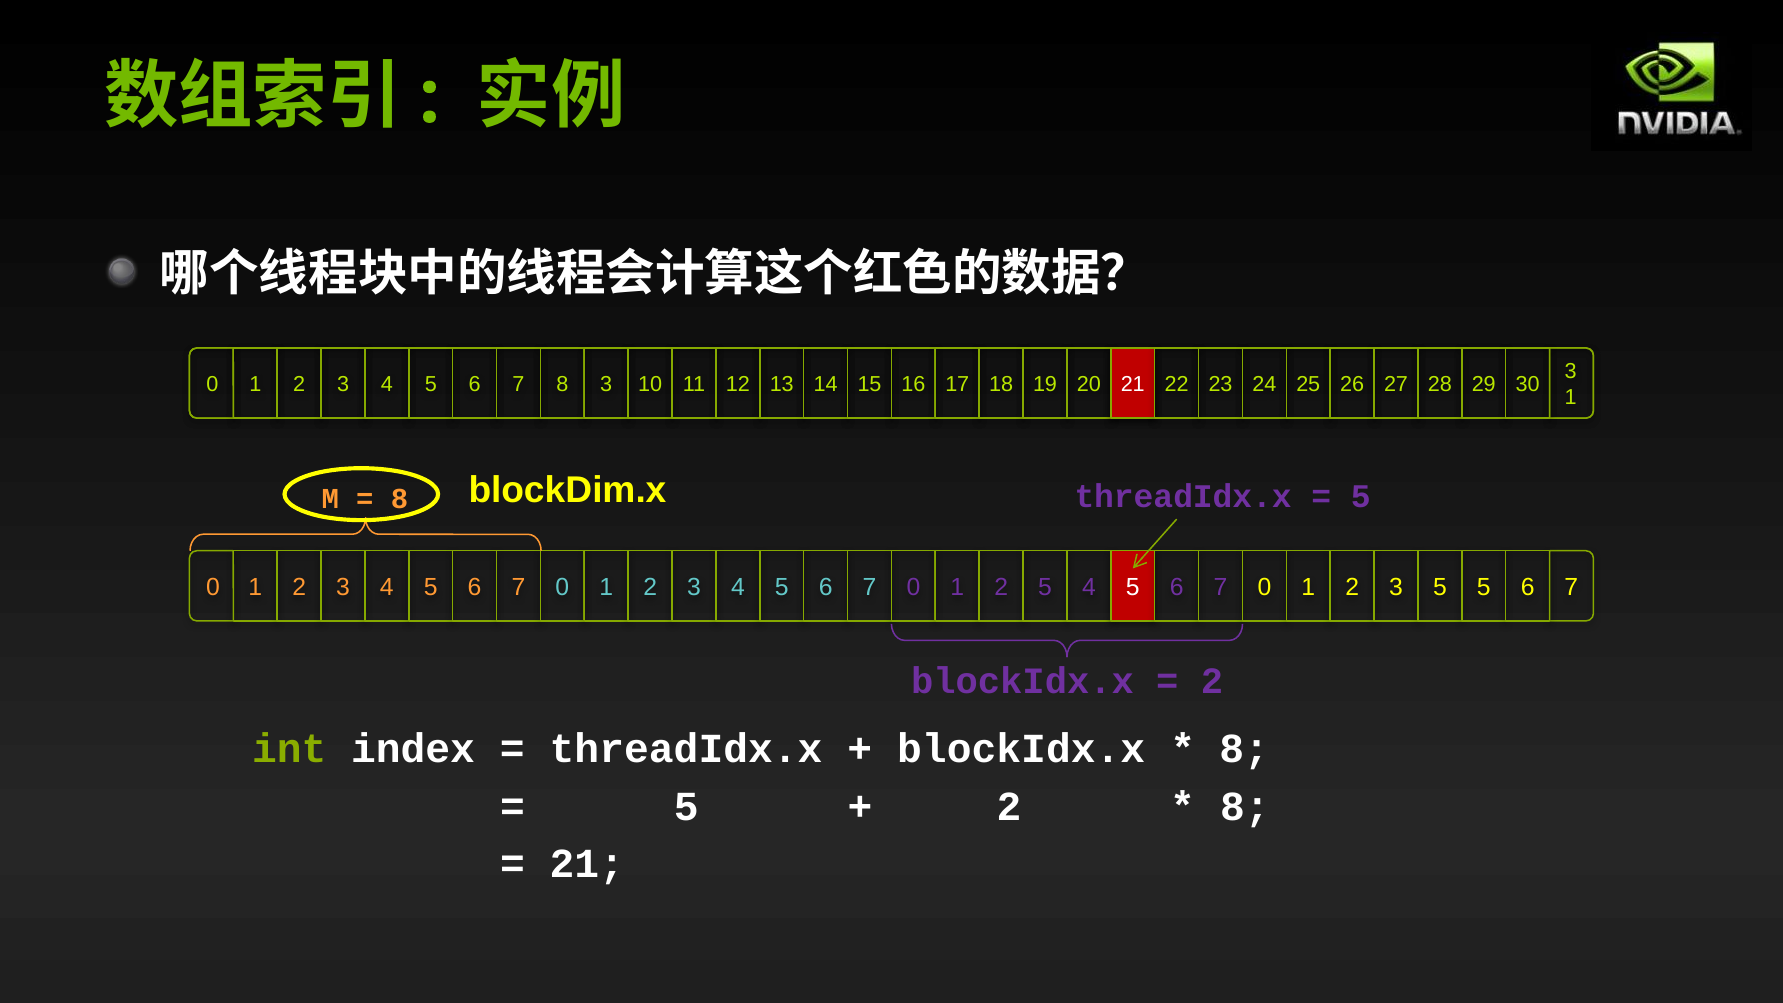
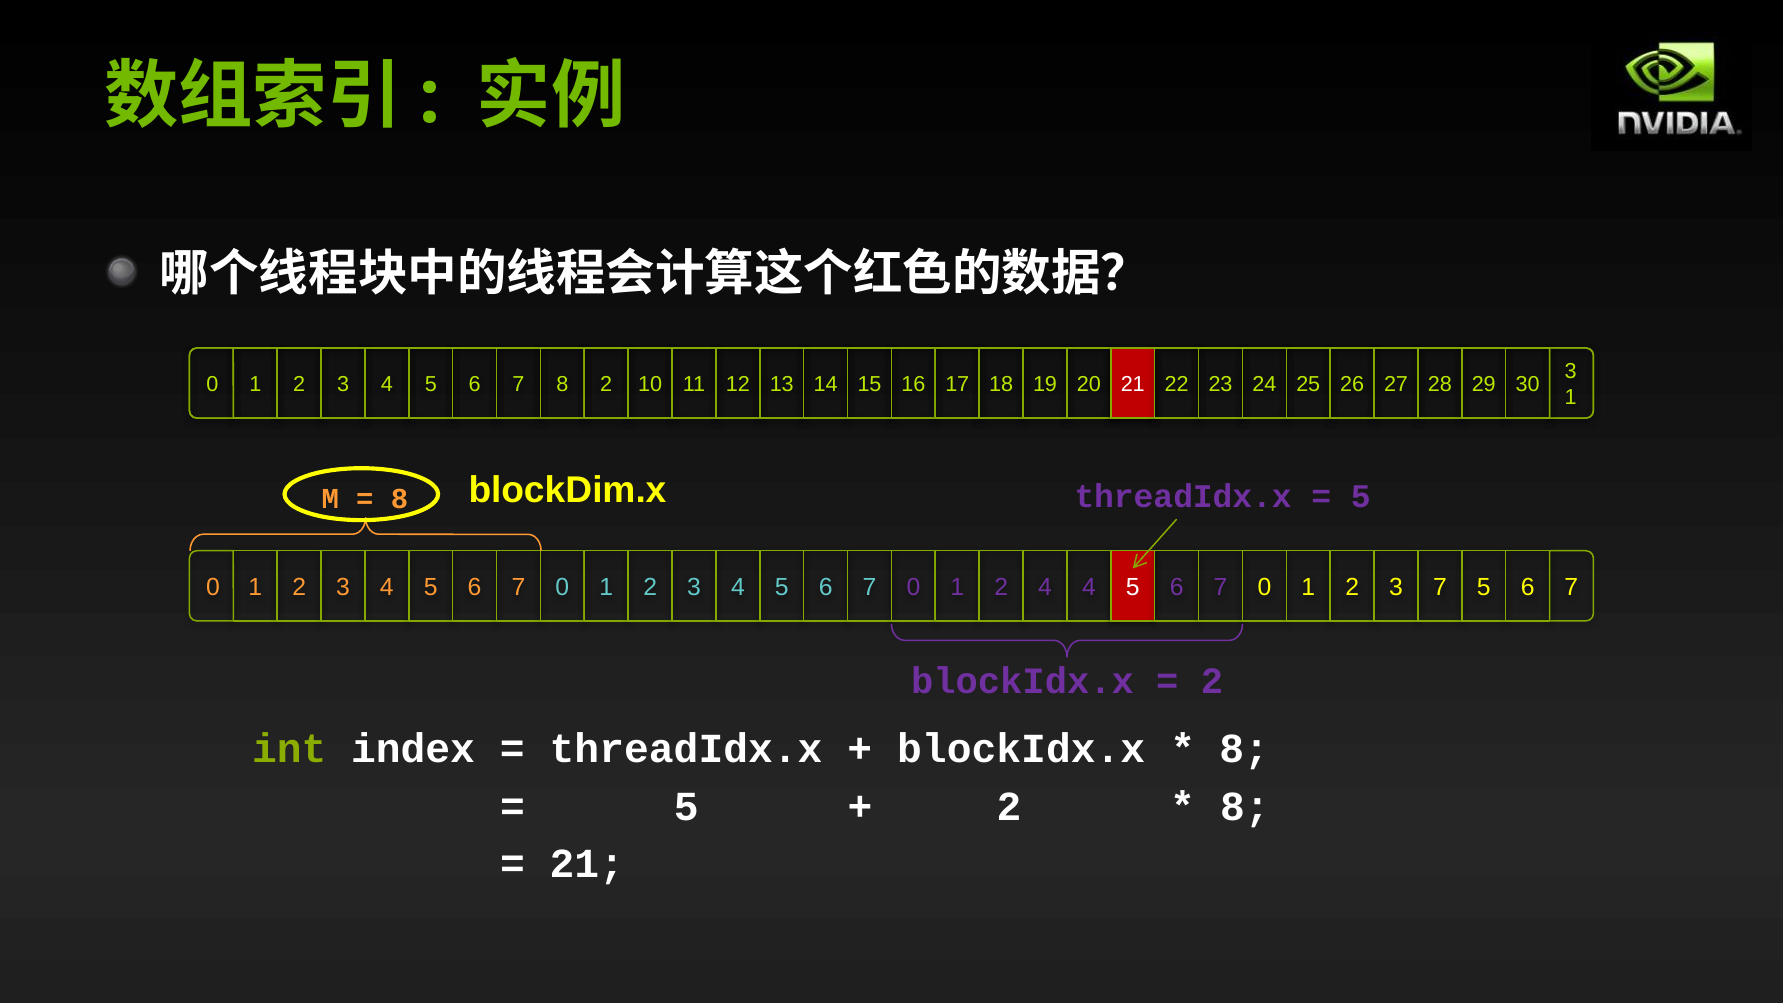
8 3: 3 -> 2
2 5: 5 -> 4
3 5: 5 -> 7
